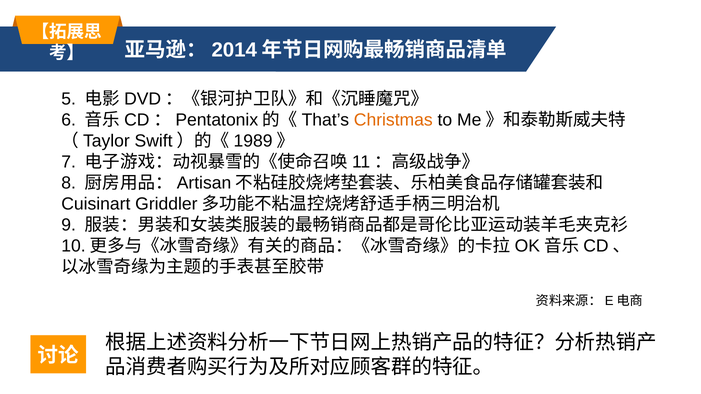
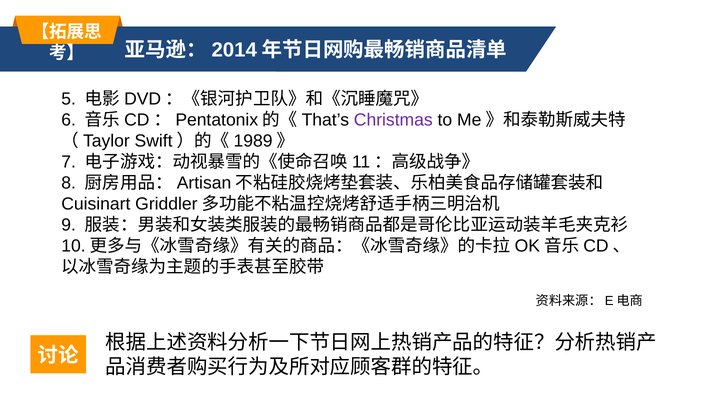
Christmas colour: orange -> purple
